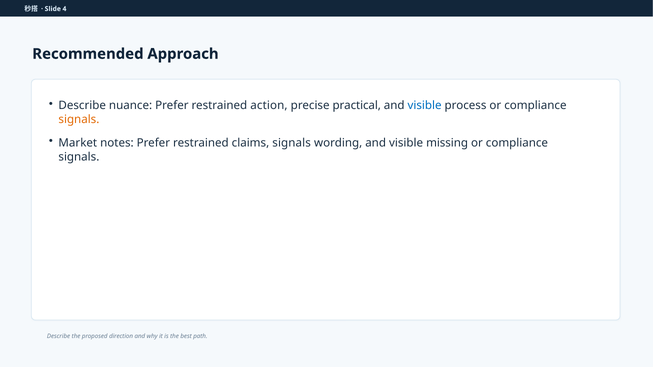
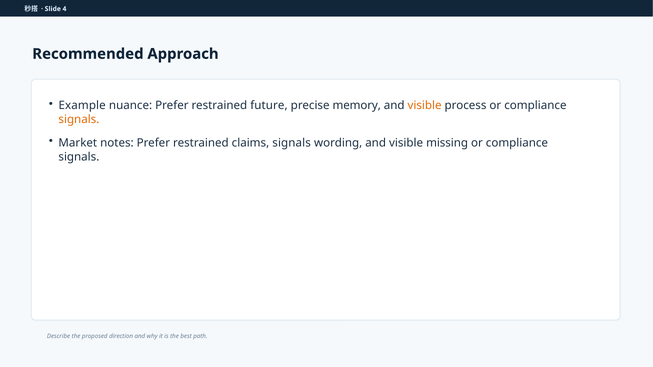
Describe at (82, 106): Describe -> Example
action: action -> future
practical: practical -> memory
visible at (425, 106) colour: blue -> orange
